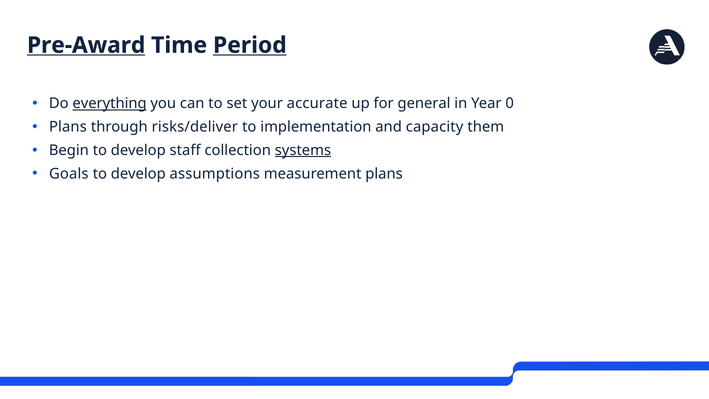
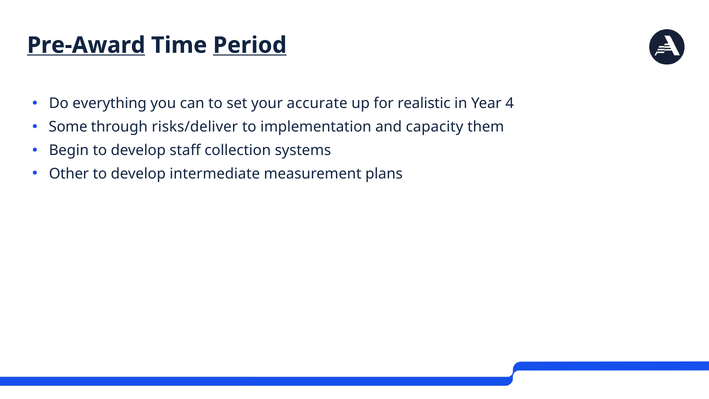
everything underline: present -> none
general: general -> realistic
0: 0 -> 4
Plans at (68, 127): Plans -> Some
systems underline: present -> none
Goals: Goals -> Other
assumptions: assumptions -> intermediate
